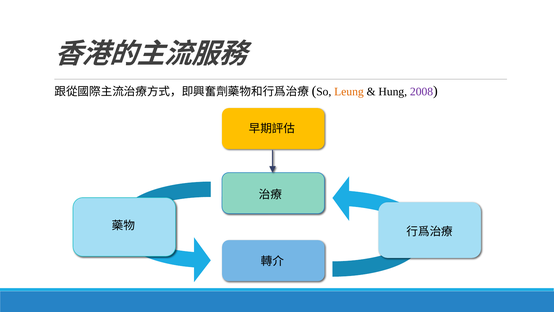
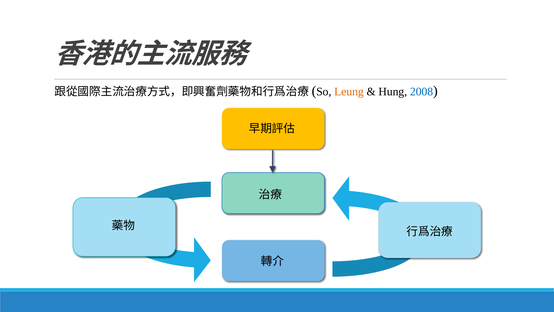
2008 colour: purple -> blue
